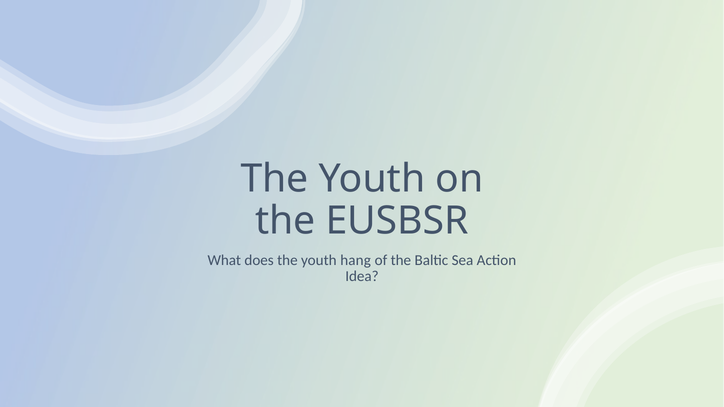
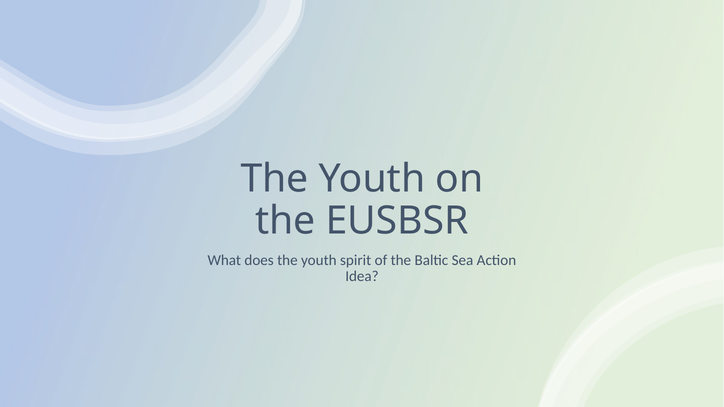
hang: hang -> spirit
